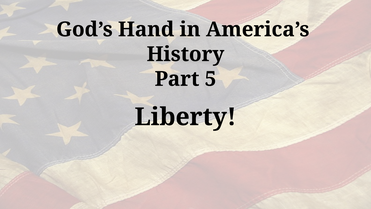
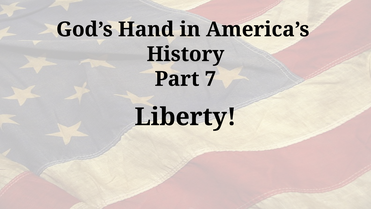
5: 5 -> 7
